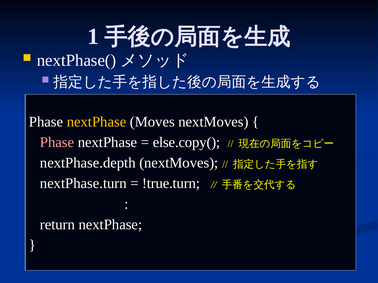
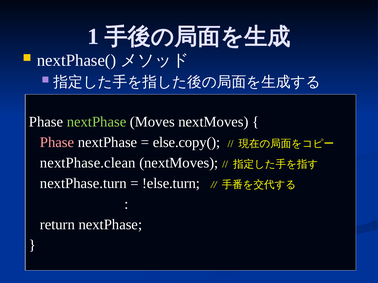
nextPhase at (97, 122) colour: yellow -> light green
nextPhase.depth: nextPhase.depth -> nextPhase.clean
!true.turn: !true.turn -> !else.turn
